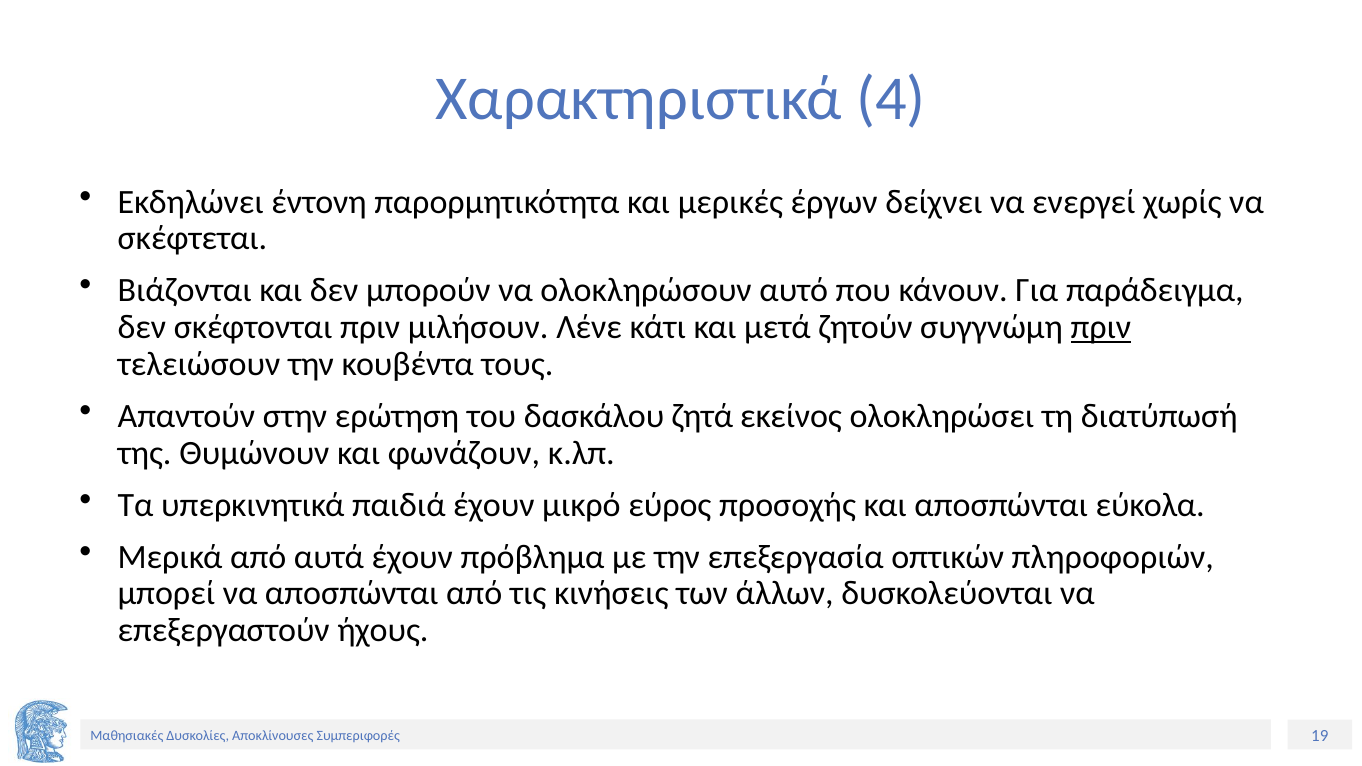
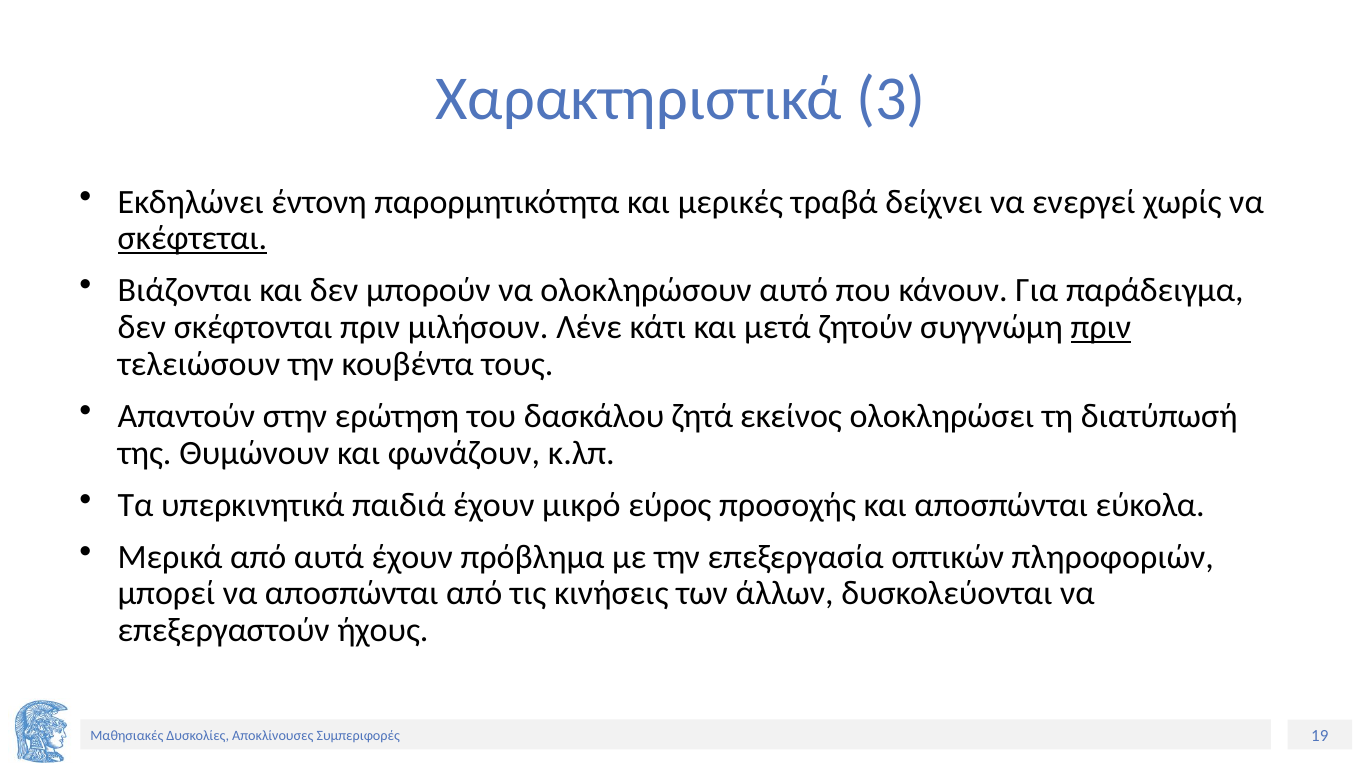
4: 4 -> 3
έργων: έργων -> τραβά
σκέφτεται underline: none -> present
